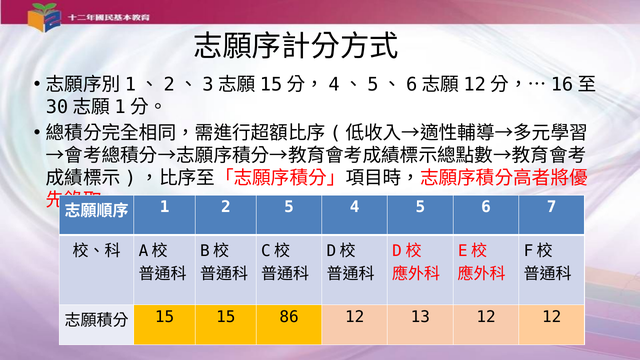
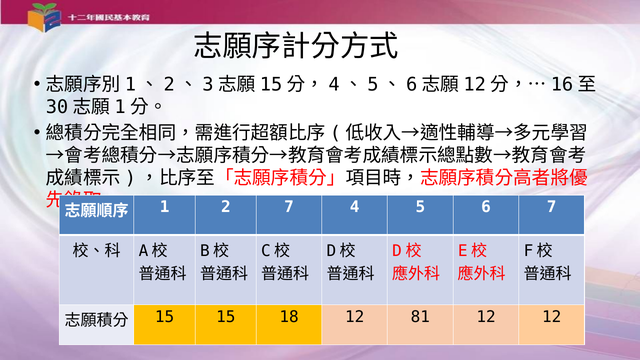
2 5: 5 -> 7
86: 86 -> 18
13: 13 -> 81
